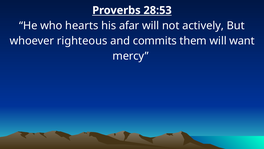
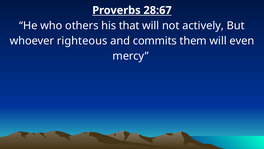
28:53: 28:53 -> 28:67
hearts: hearts -> others
afar: afar -> that
want: want -> even
